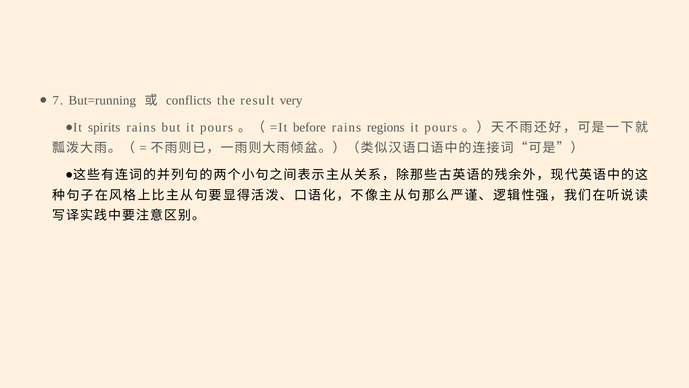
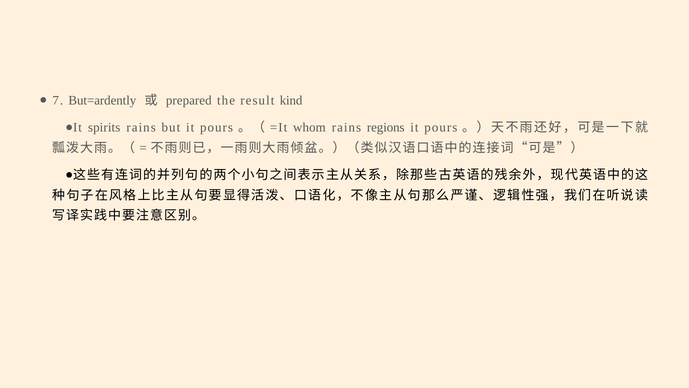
But=running: But=running -> But=ardently
conflicts: conflicts -> prepared
very: very -> kind
before: before -> whom
